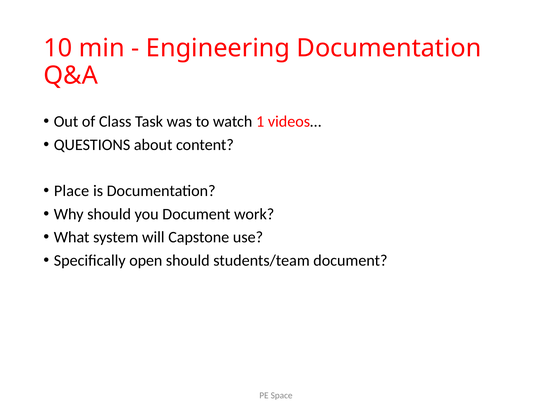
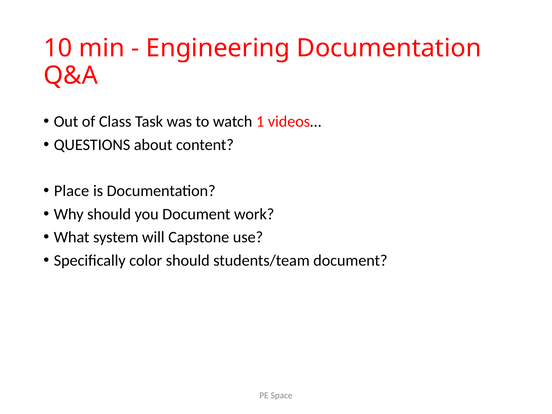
open: open -> color
